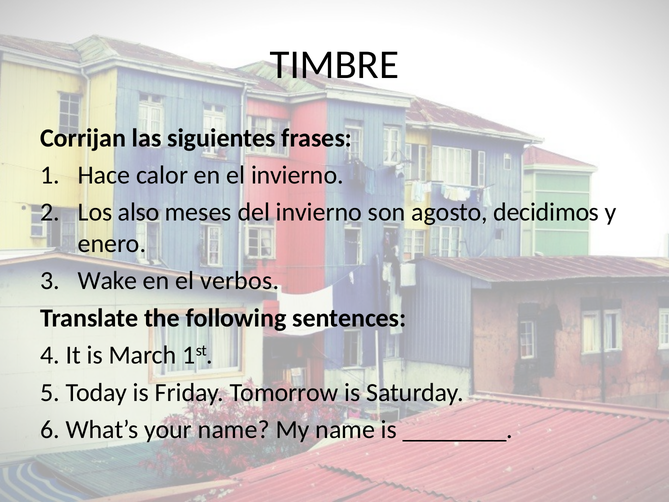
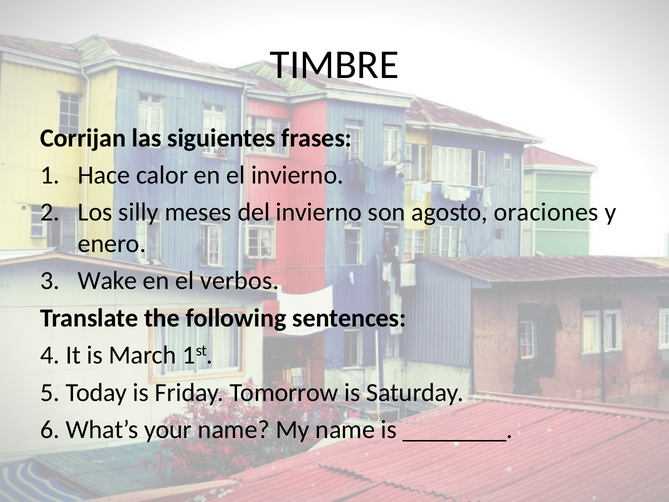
also: also -> silly
decidimos: decidimos -> oraciones
